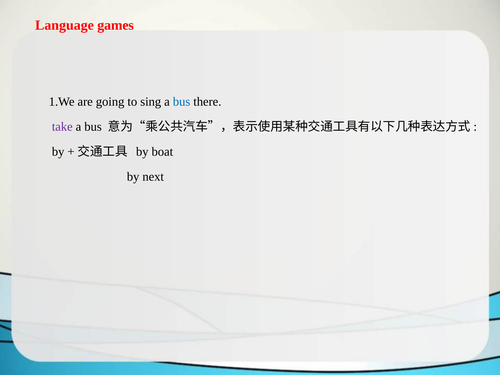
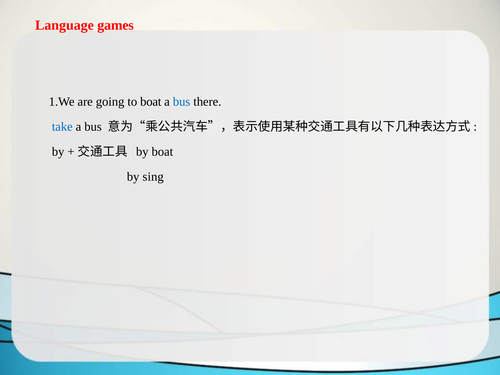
to sing: sing -> boat
take colour: purple -> blue
next: next -> sing
